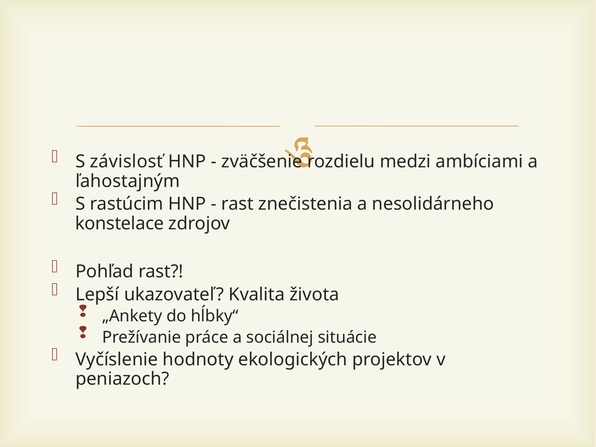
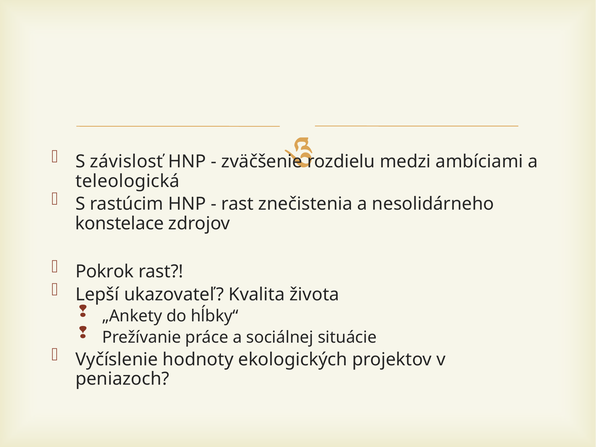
ľahostajným: ľahostajným -> teleologická
Pohľad: Pohľad -> Pokrok
